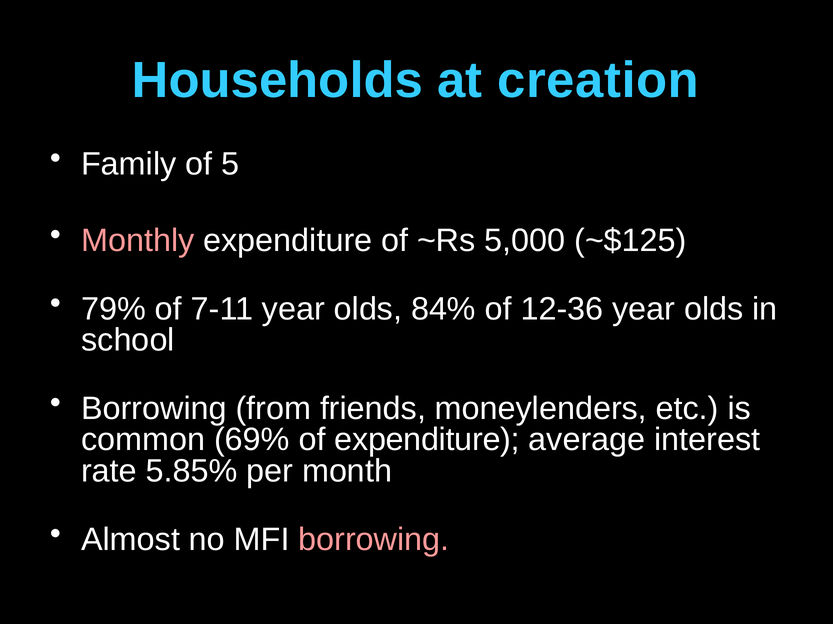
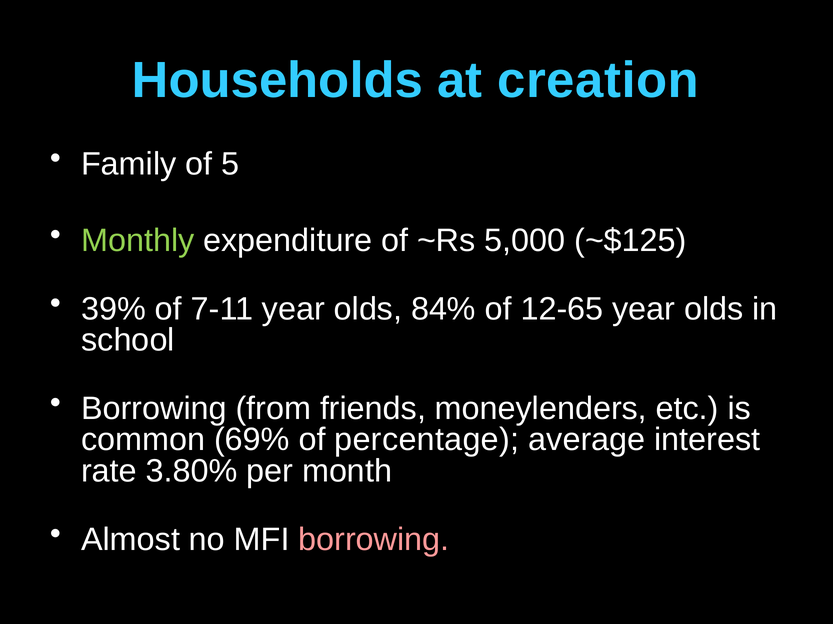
Monthly colour: pink -> light green
79%: 79% -> 39%
12-36: 12-36 -> 12-65
of expenditure: expenditure -> percentage
5.85%: 5.85% -> 3.80%
